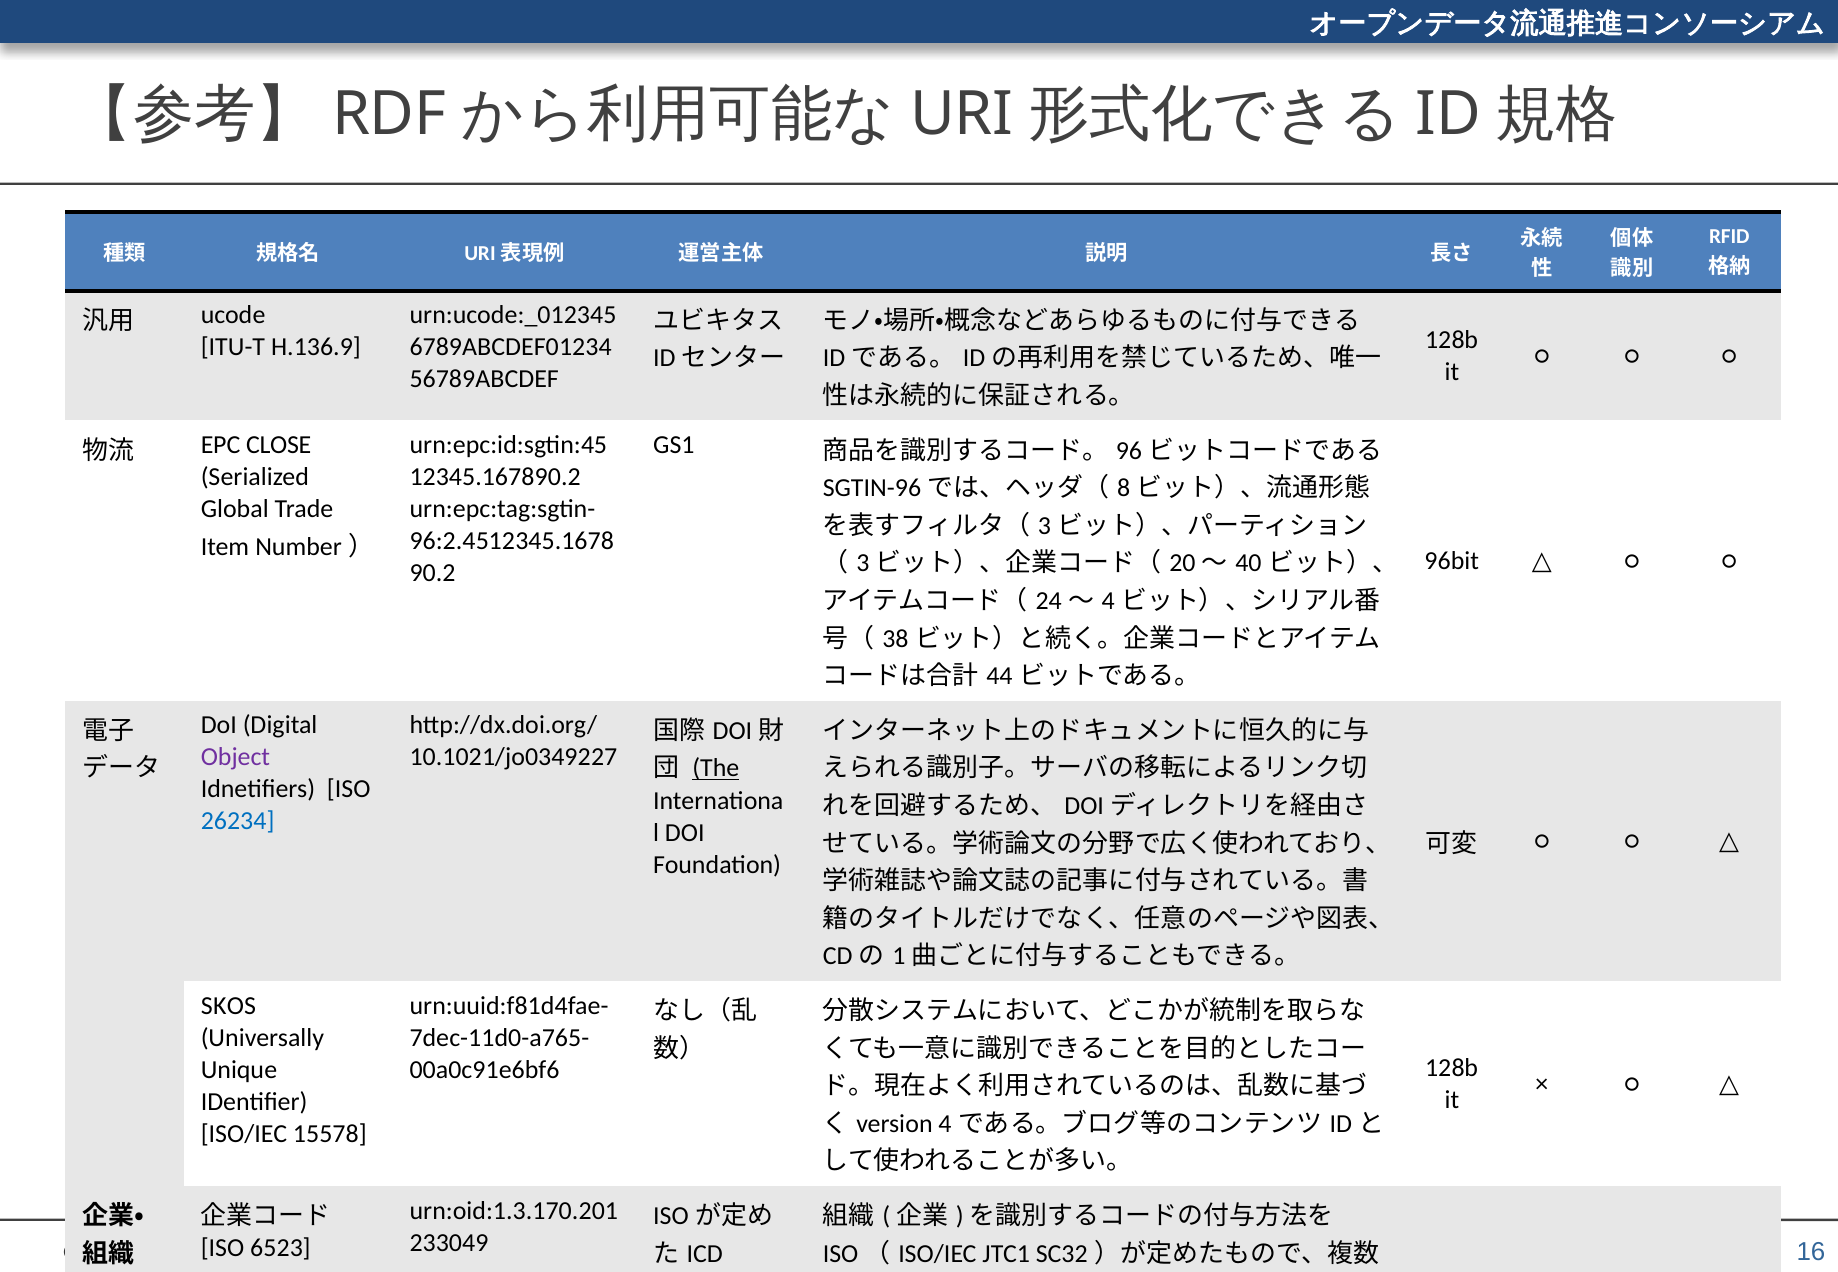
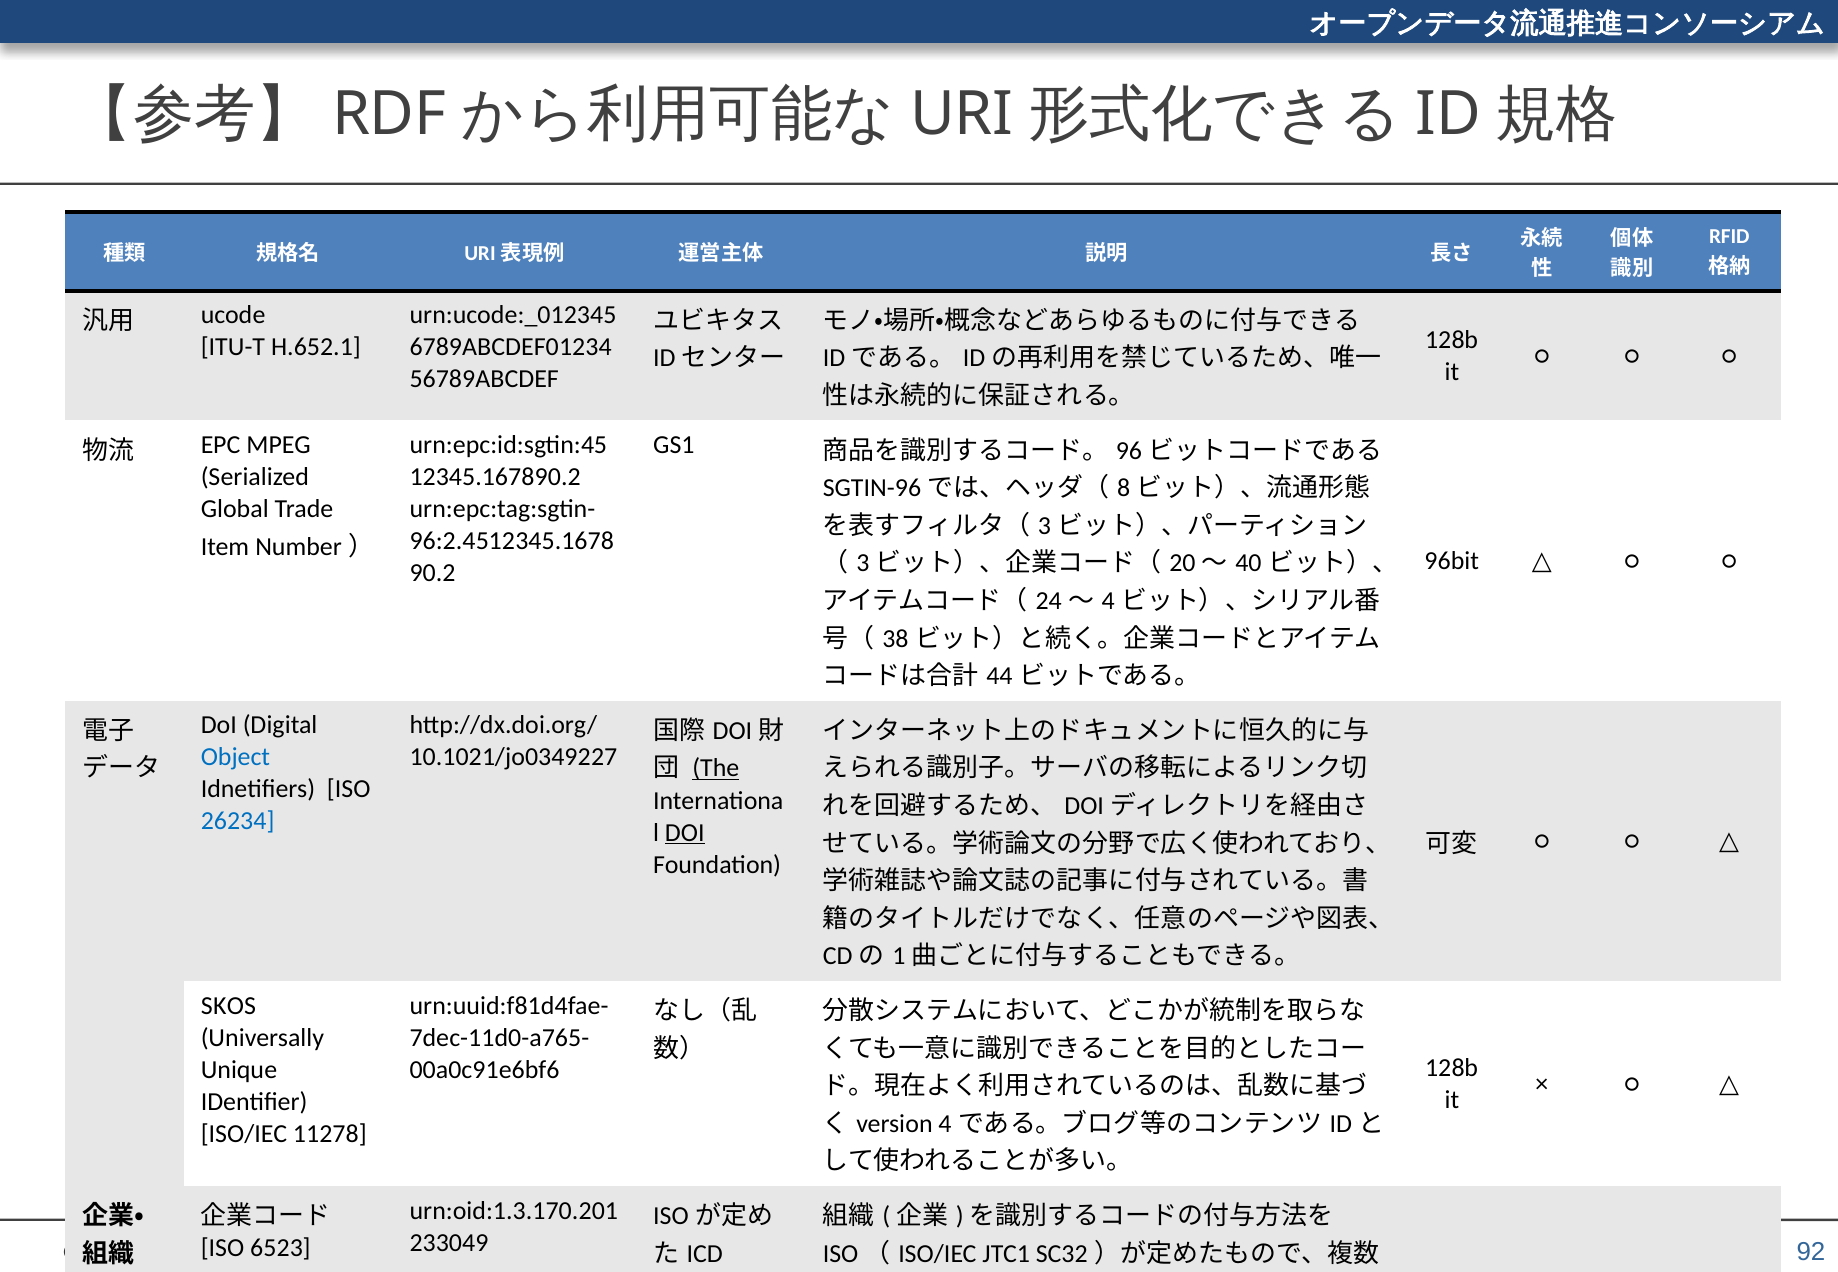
H.136.9: H.136.9 -> H.652.1
CLOSE: CLOSE -> MPEG
Object colour: purple -> blue
DOI at (685, 833) underline: none -> present
15578: 15578 -> 11278
16: 16 -> 92
